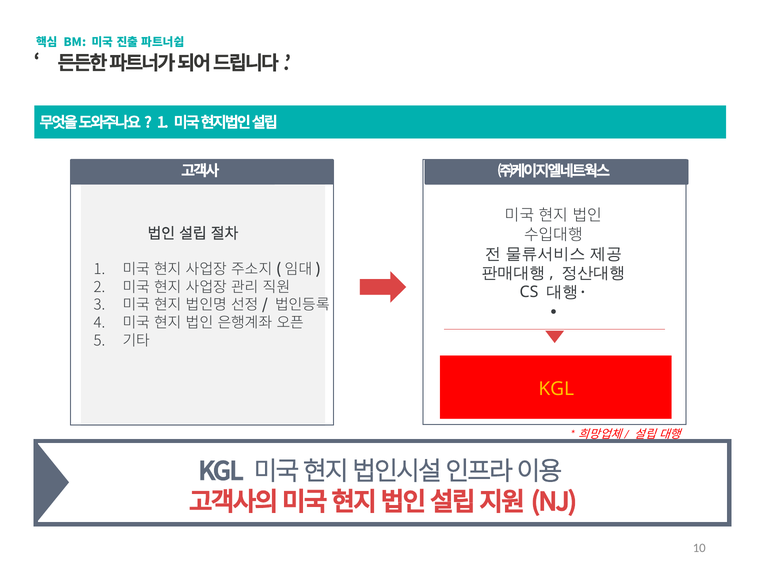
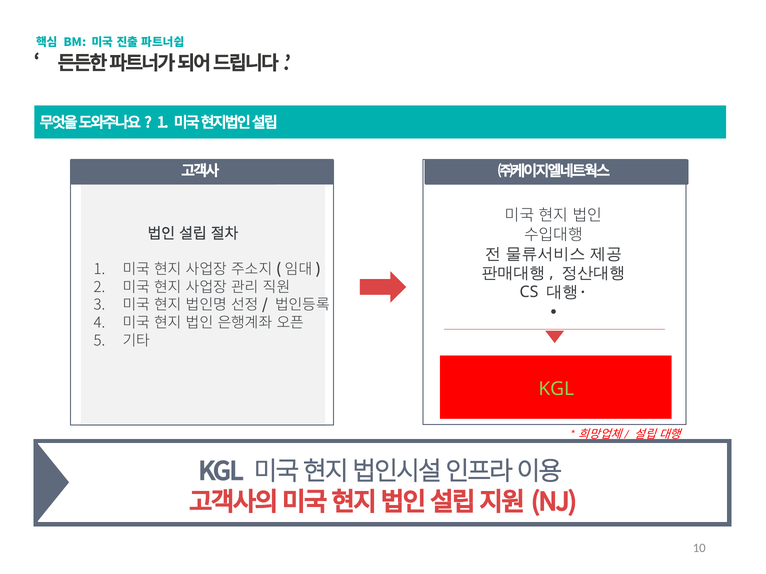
KGL at (556, 389) colour: yellow -> light green
